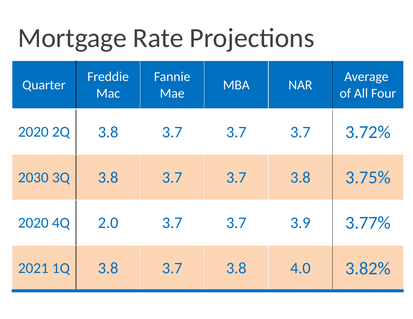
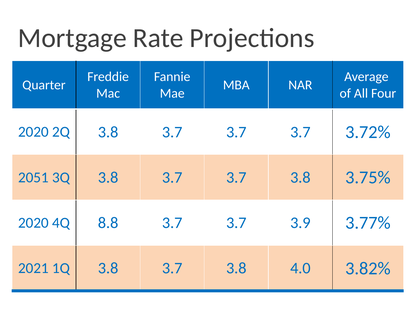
2030: 2030 -> 2051
2.0: 2.0 -> 8.8
